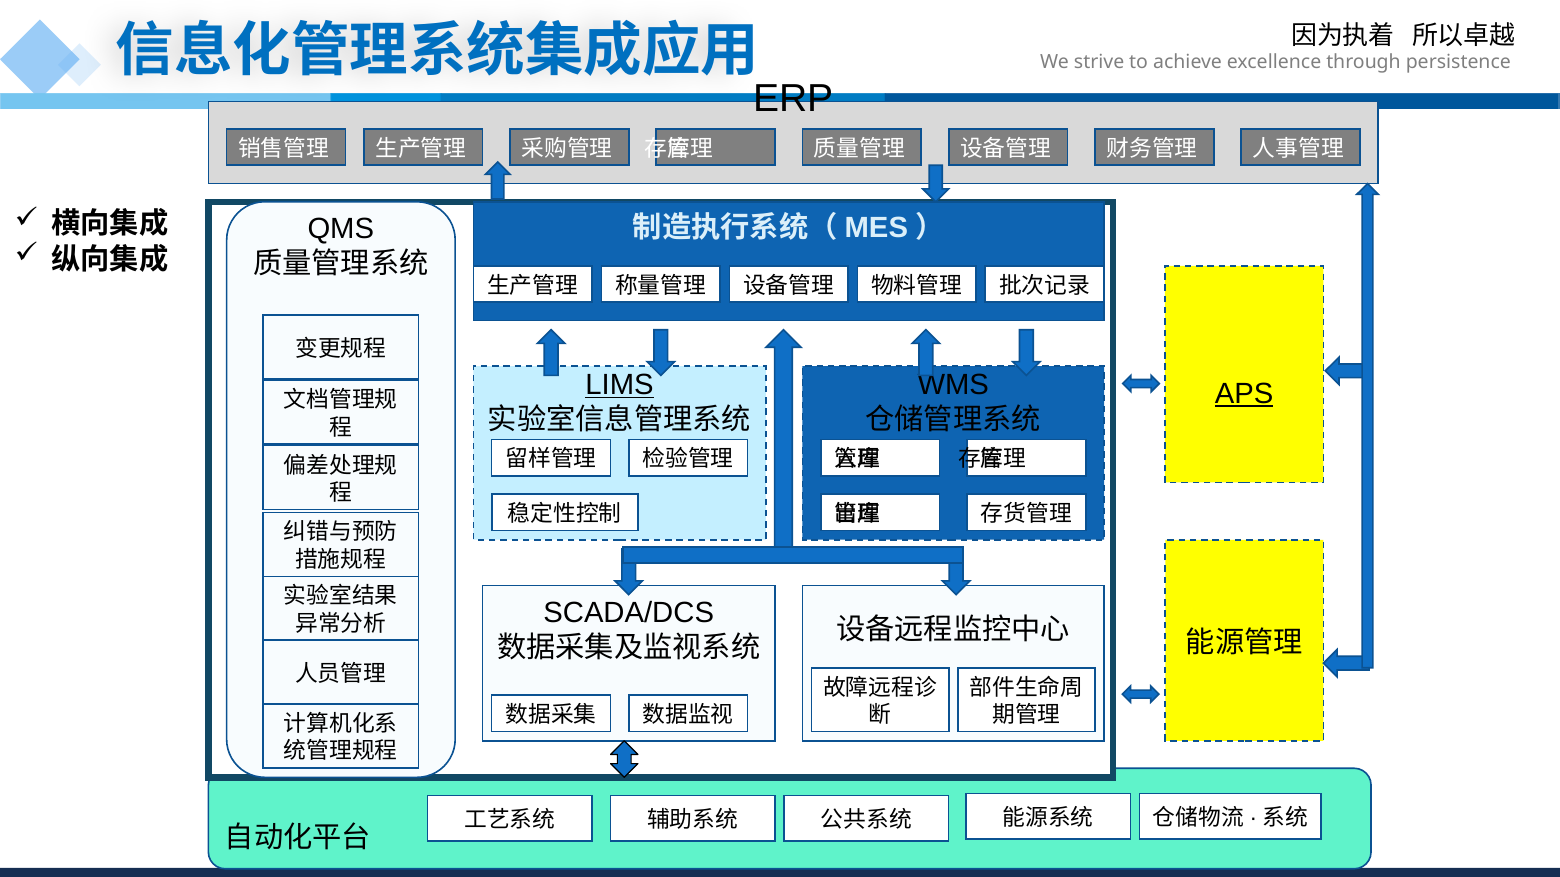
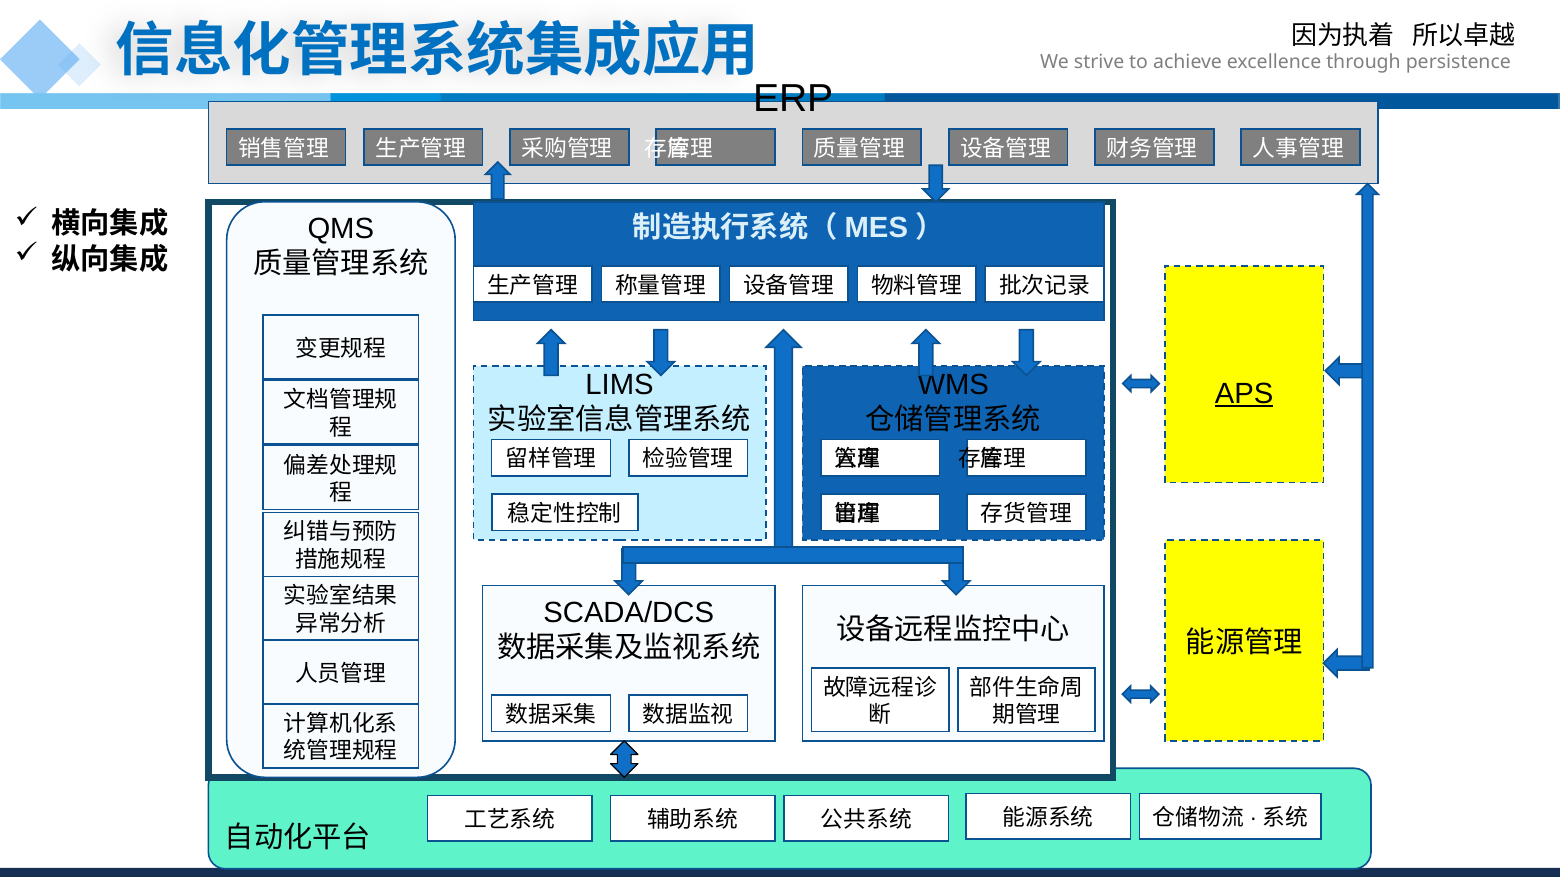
LIMS underline: present -> none
